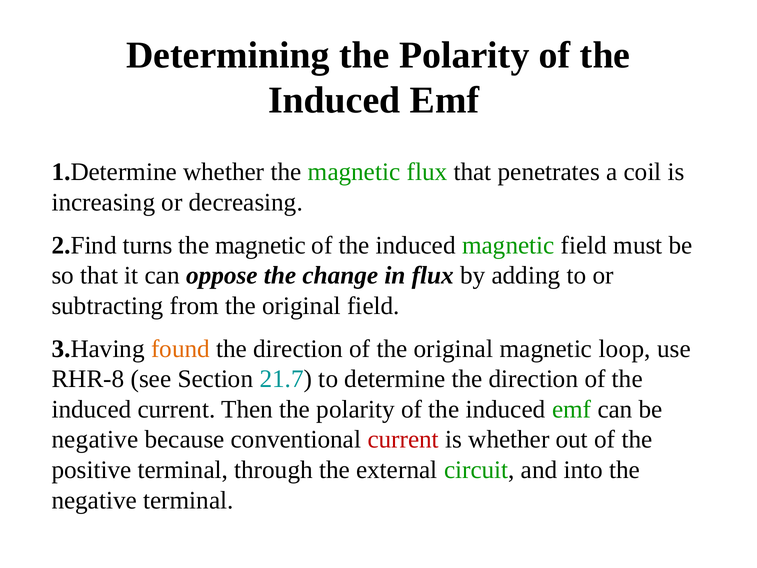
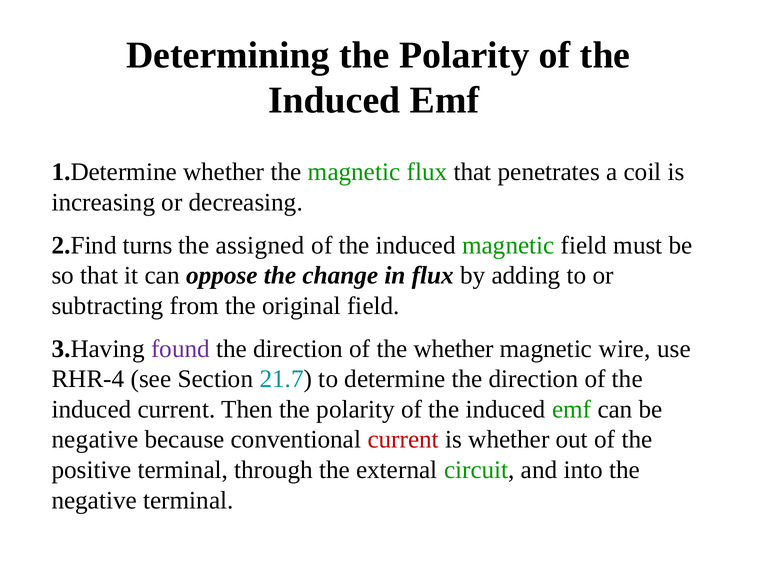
magnetic at (260, 245): magnetic -> assigned
found colour: orange -> purple
of the original: original -> whether
loop: loop -> wire
RHR-8: RHR-8 -> RHR-4
